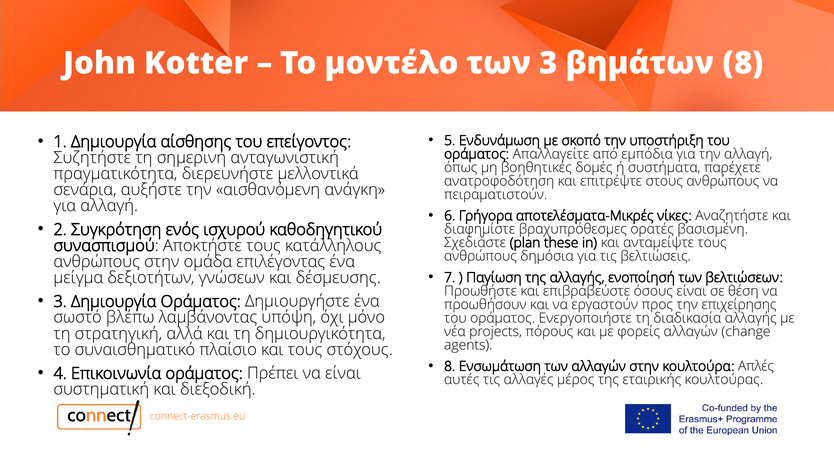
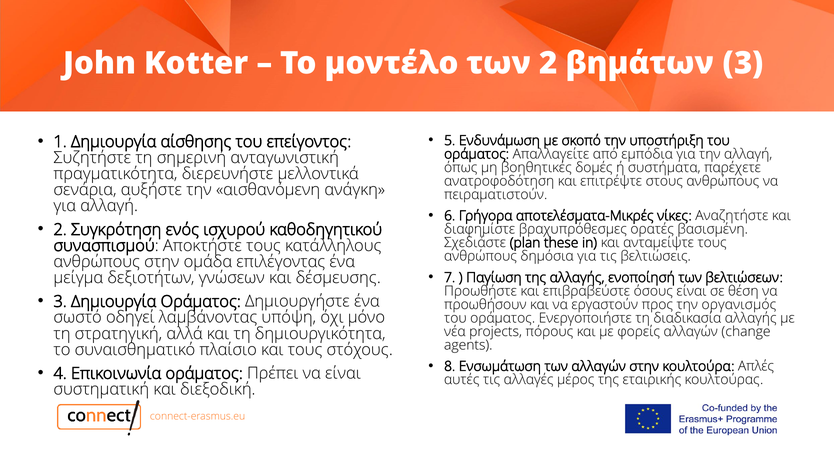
των 3: 3 -> 2
βημάτων 8: 8 -> 3
επιχείρησης: επιχείρησης -> οργανισμός
βλέπω: βλέπω -> οδηγεί
